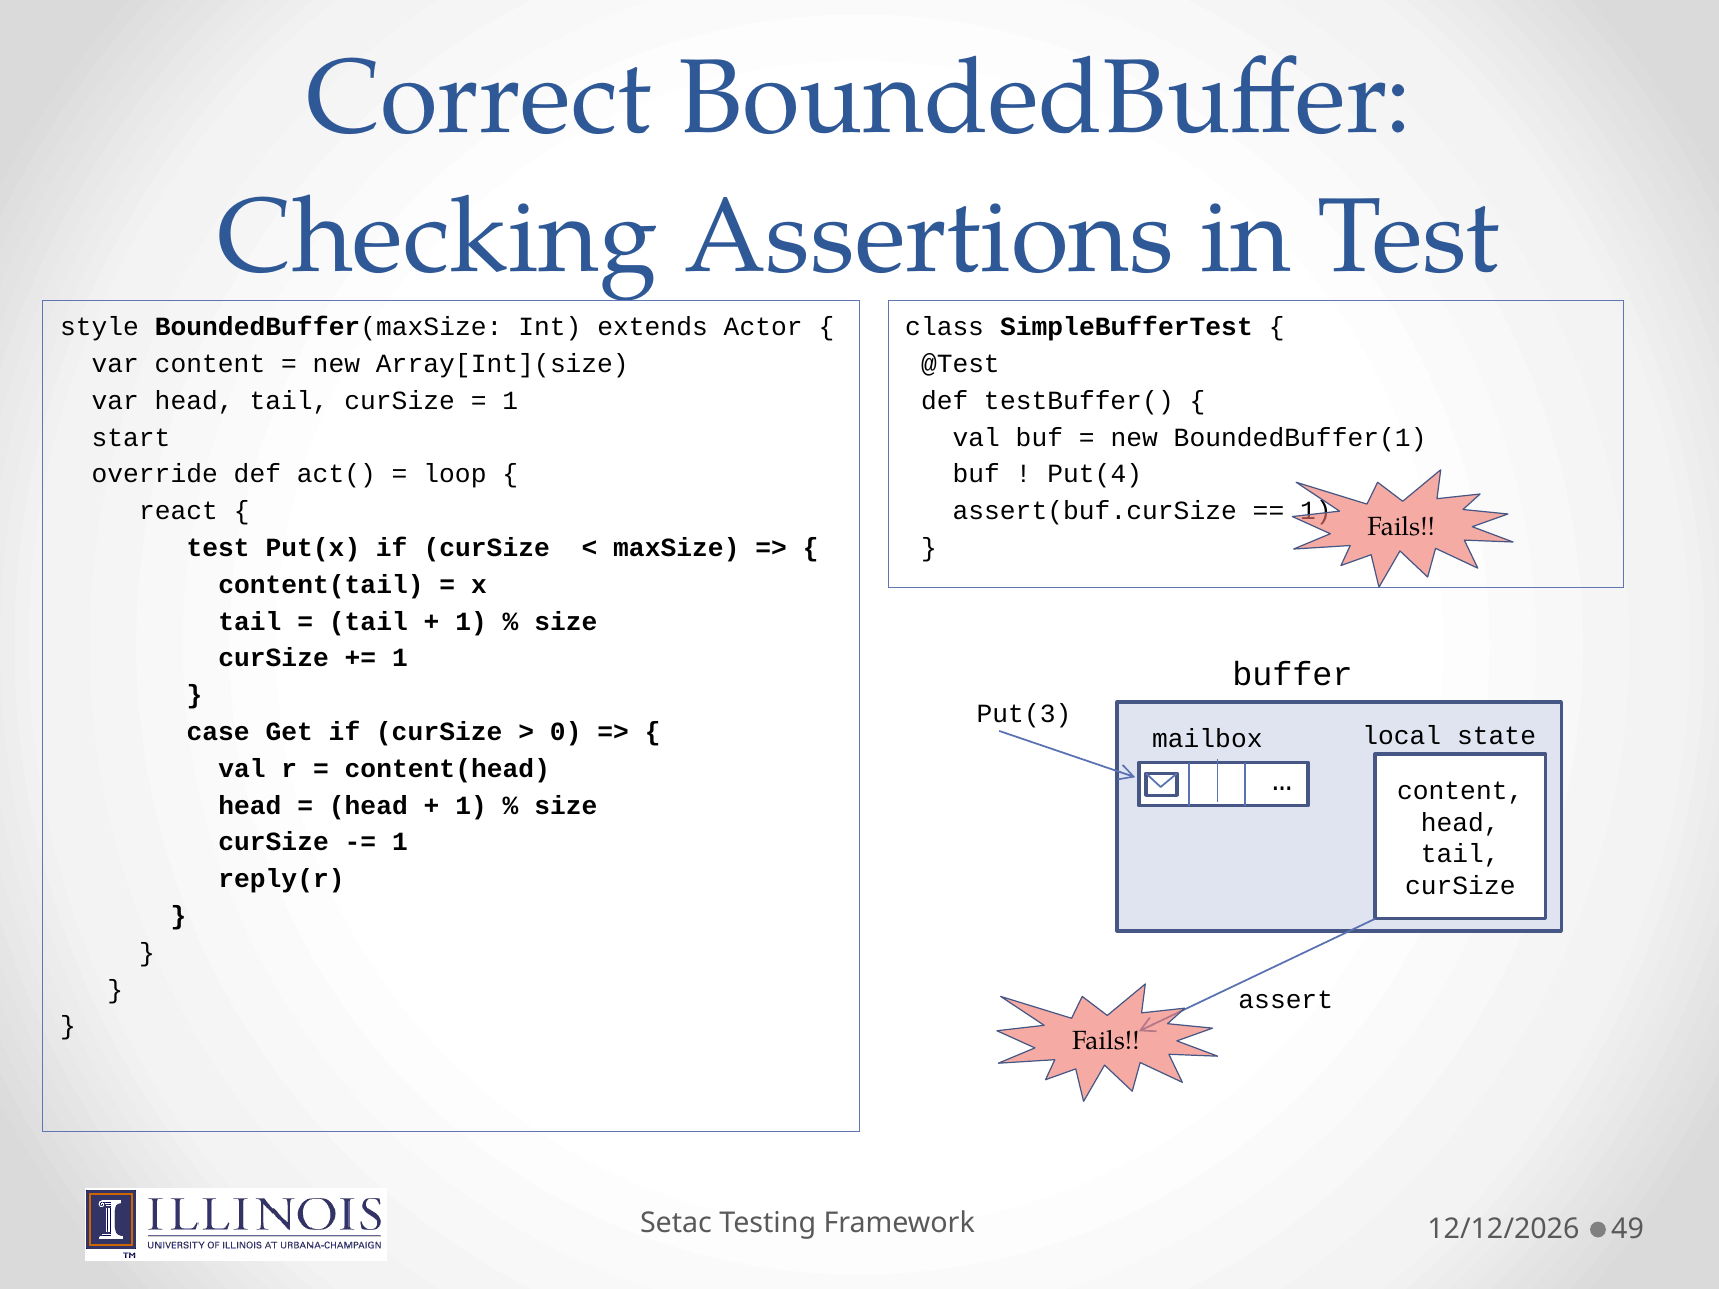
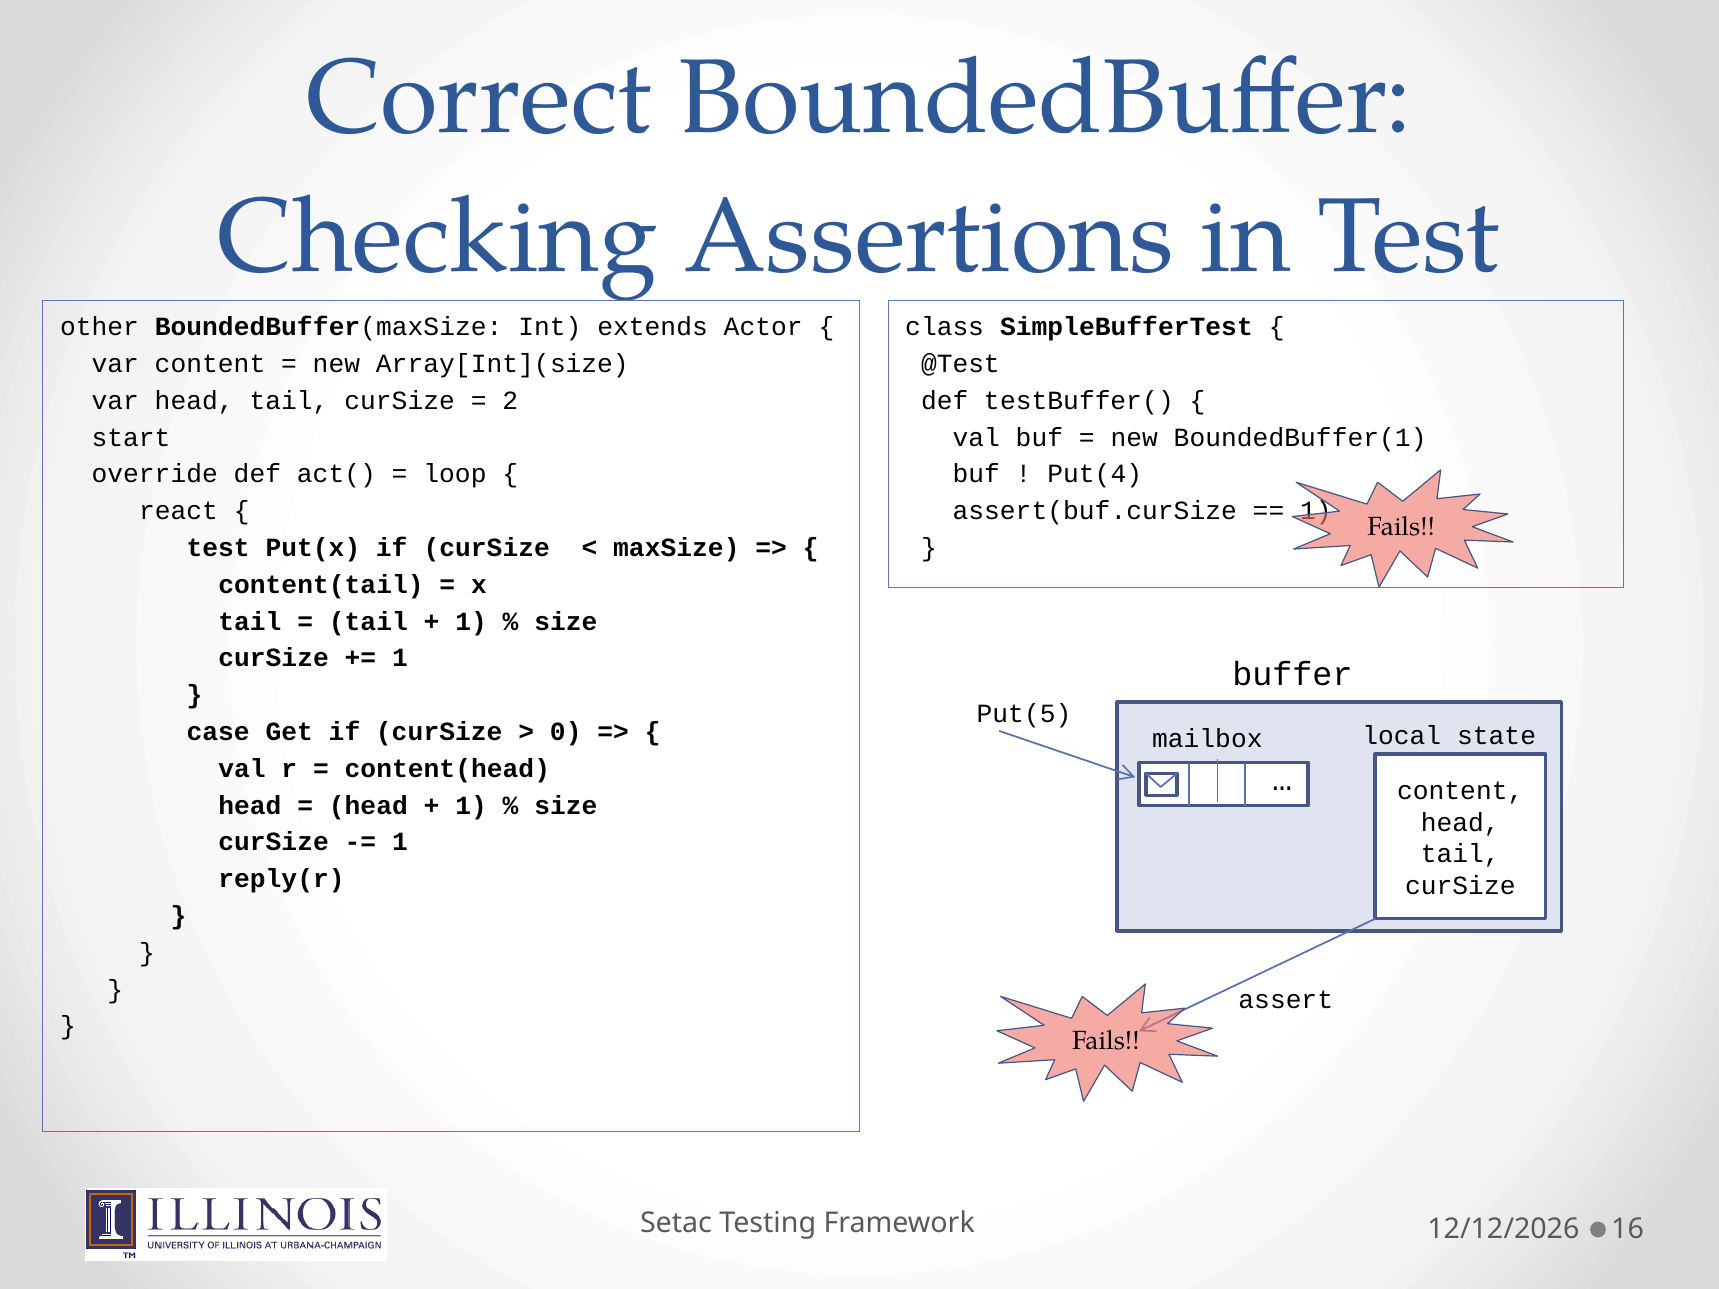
style: style -> other
1 at (510, 401): 1 -> 2
Put(3: Put(3 -> Put(5
49: 49 -> 16
